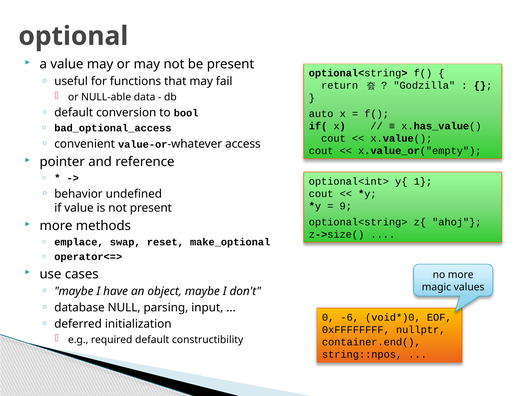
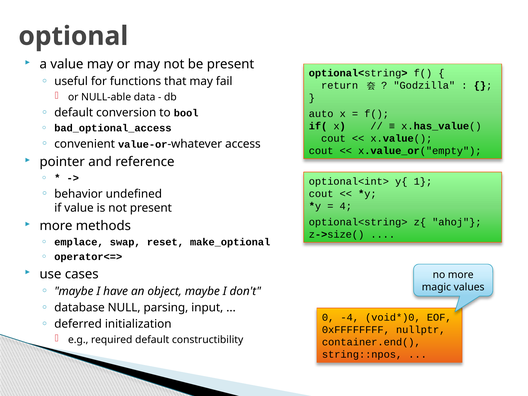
9: 9 -> 4
-6: -6 -> -4
